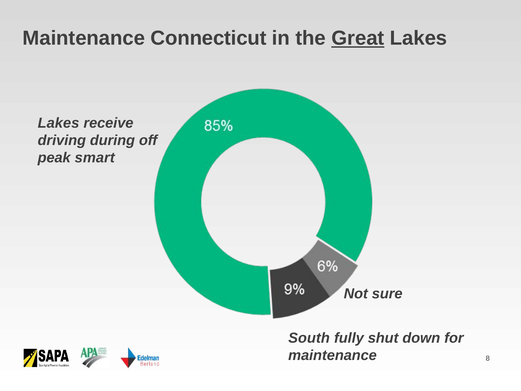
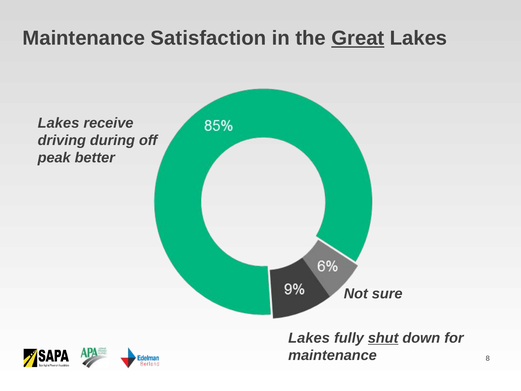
Connecticut: Connecticut -> Satisfaction
smart: smart -> better
South at (309, 338): South -> Lakes
shut underline: none -> present
